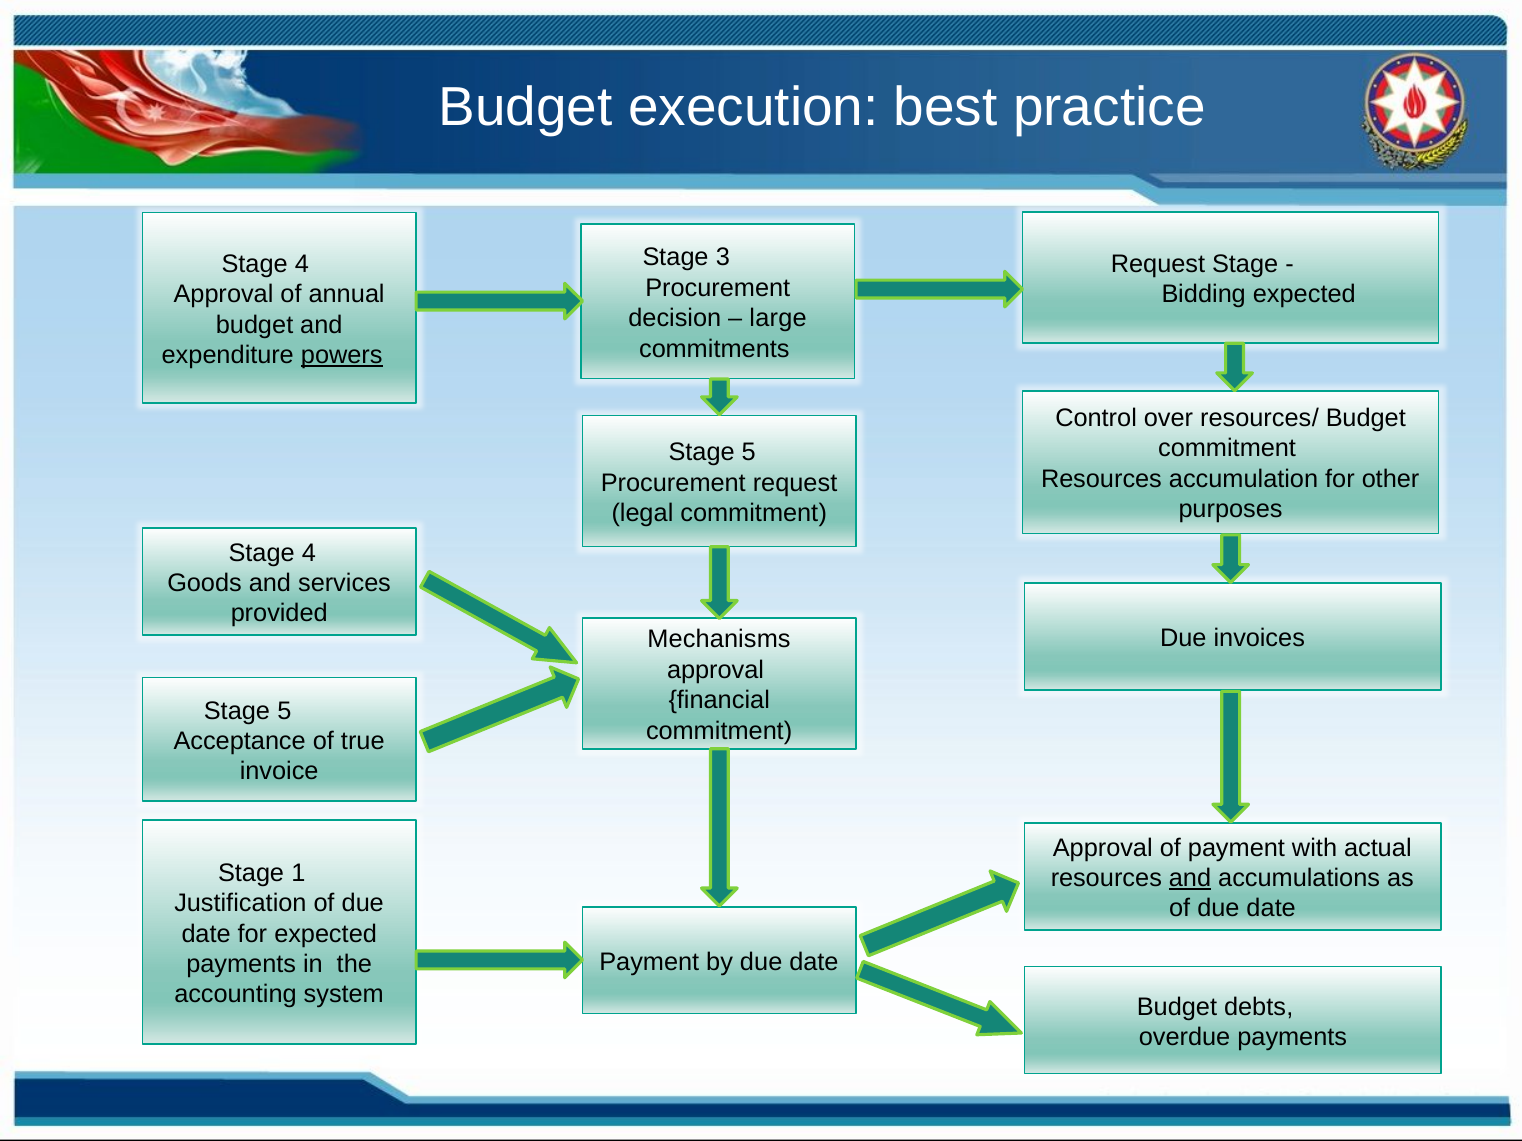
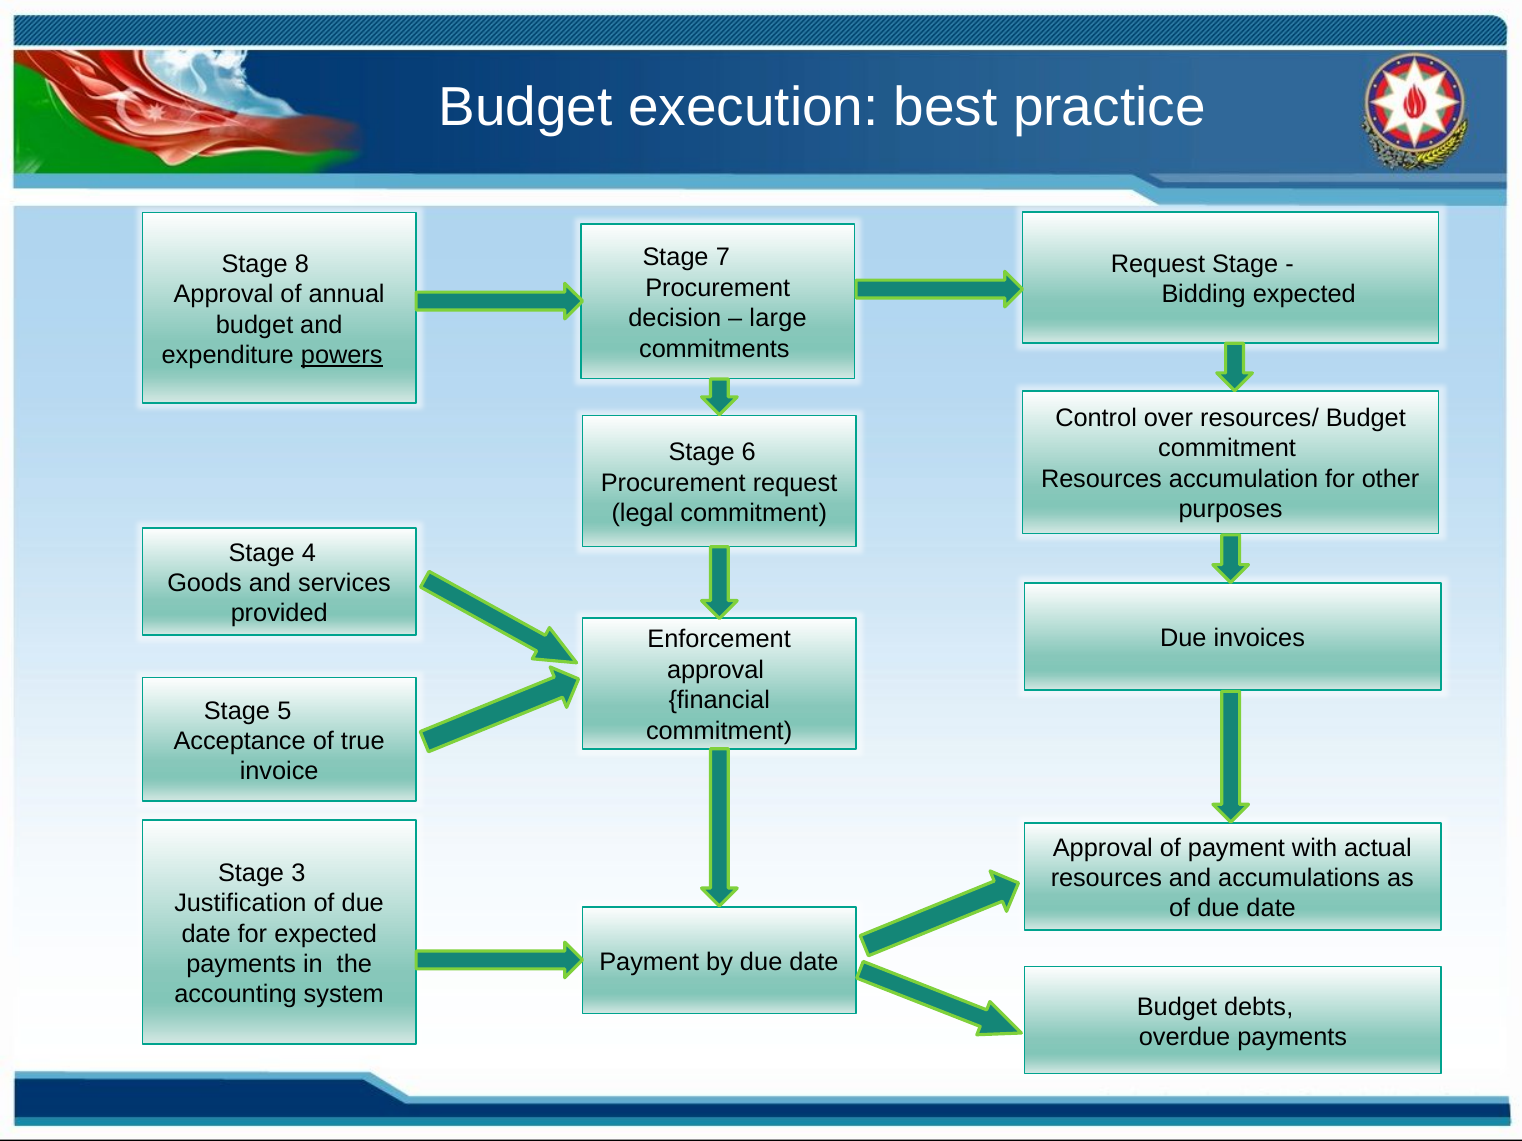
3: 3 -> 7
4 at (302, 264): 4 -> 8
5 at (749, 453): 5 -> 6
Mechanisms: Mechanisms -> Enforcement
1: 1 -> 3
and at (1190, 879) underline: present -> none
